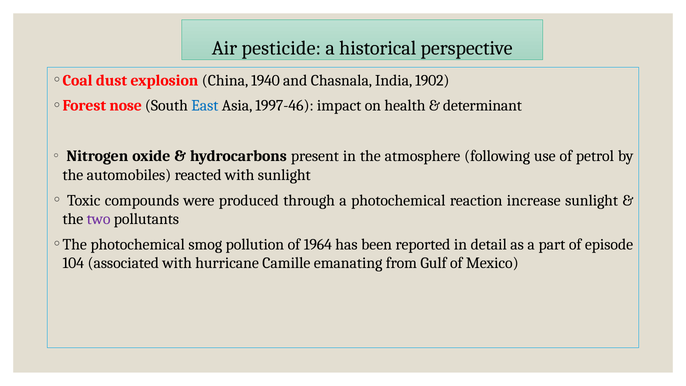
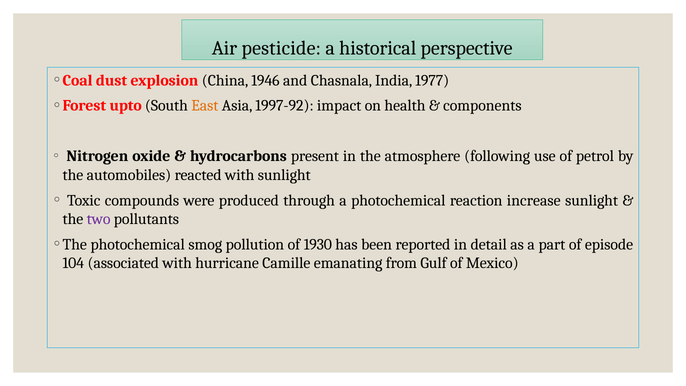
1940: 1940 -> 1946
1902: 1902 -> 1977
nose: nose -> upto
East colour: blue -> orange
1997-46: 1997-46 -> 1997-92
determinant: determinant -> components
1964: 1964 -> 1930
